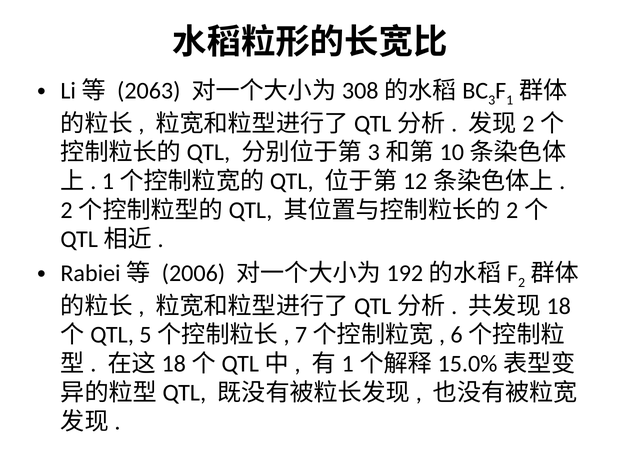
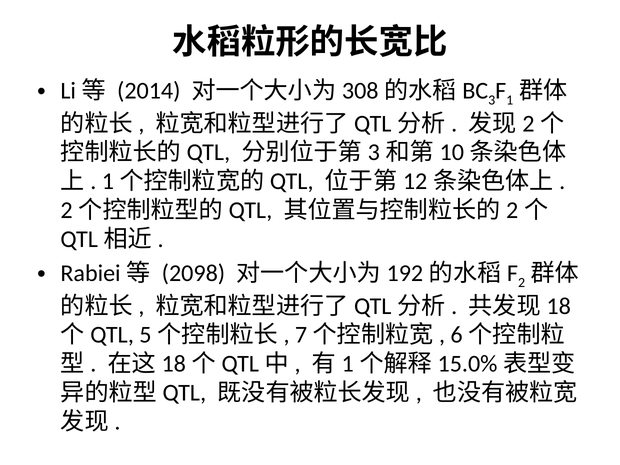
2063: 2063 -> 2014
2006: 2006 -> 2098
